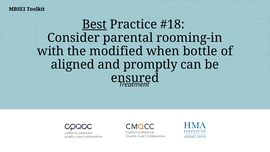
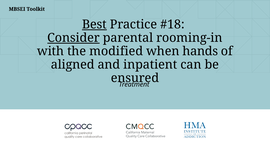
Consider underline: none -> present
bottle: bottle -> hands
promptly: promptly -> inpatient
